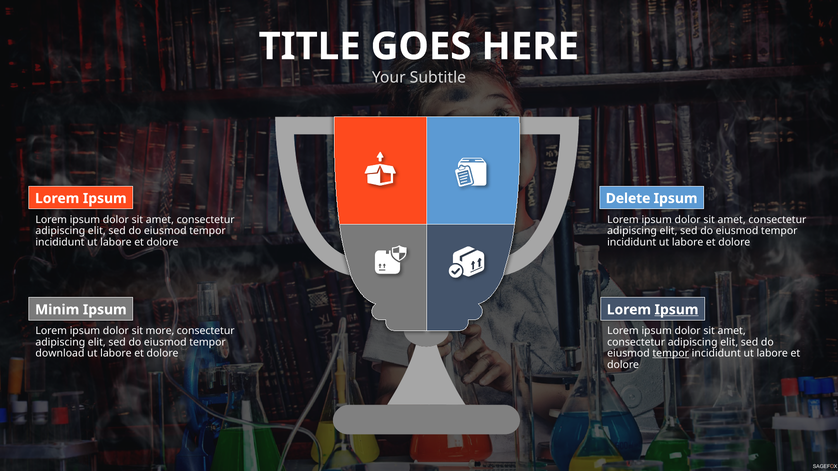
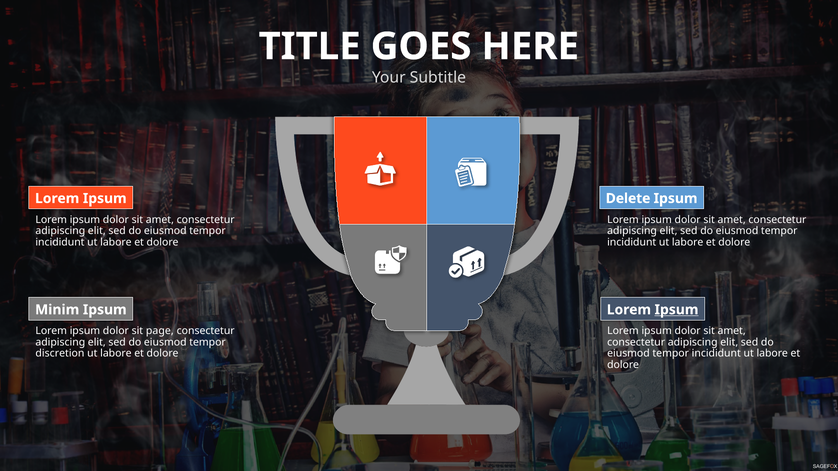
more: more -> page
download: download -> discretion
tempor at (671, 354) underline: present -> none
